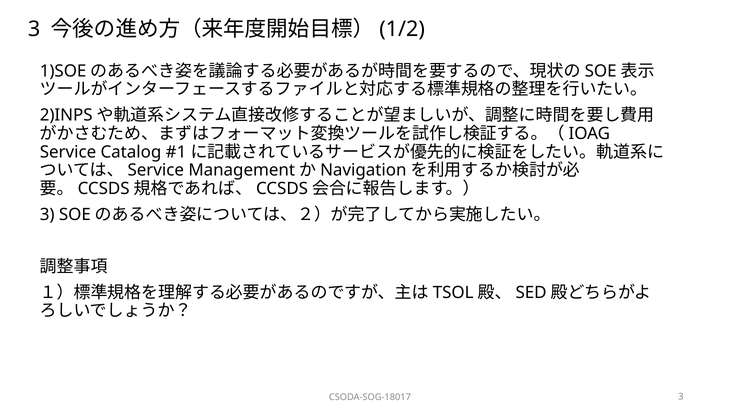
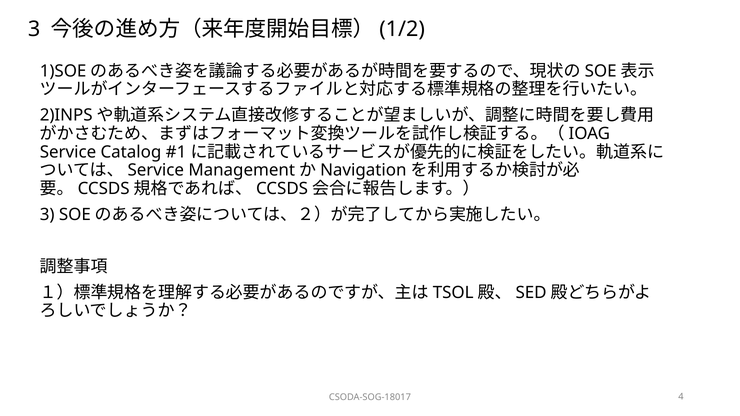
CSODA-SOG-18017 3: 3 -> 4
